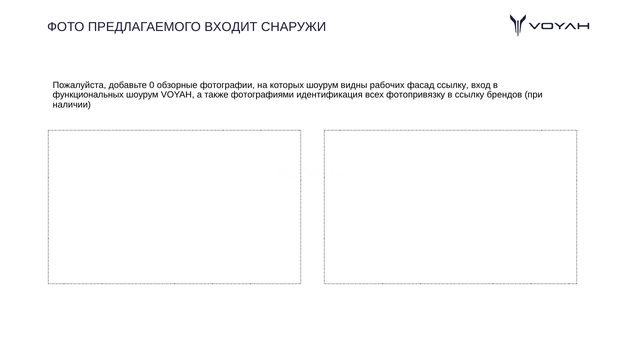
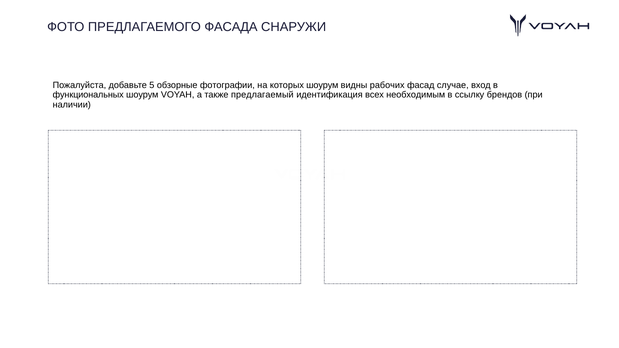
ВХОДИТ: ВХОДИТ -> ФАСАДА
0: 0 -> 5
фасад ссылку: ссылку -> случае
фотографиями: фотографиями -> предлагаемый
фотопривязку: фотопривязку -> необходимым
